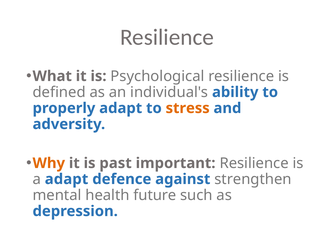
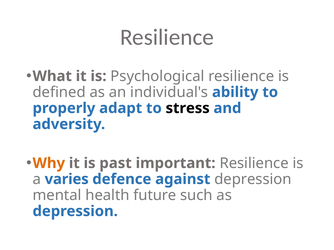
stress colour: orange -> black
a adapt: adapt -> varies
against strengthen: strengthen -> depression
